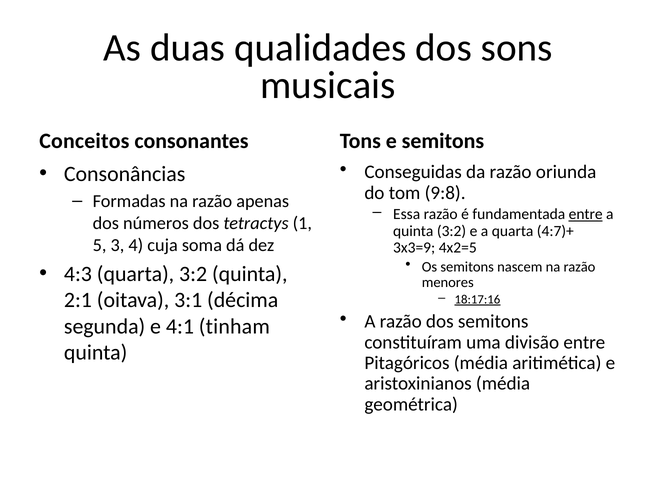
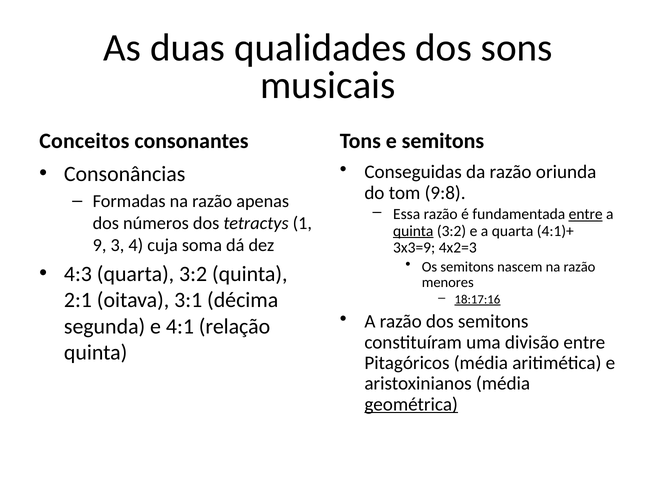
quinta at (413, 231) underline: none -> present
4:7)+: 4:7)+ -> 4:1)+
5: 5 -> 9
4x2=5: 4x2=5 -> 4x2=3
tinham: tinham -> relação
geométrica underline: none -> present
